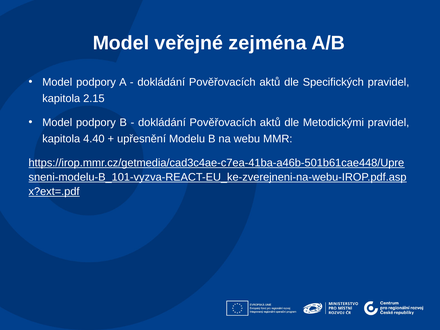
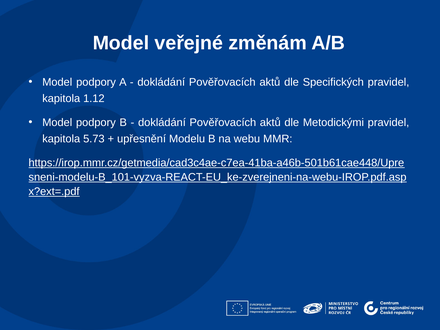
zejména: zejména -> změnám
2.15: 2.15 -> 1.12
4.40: 4.40 -> 5.73
